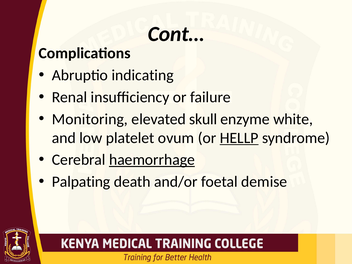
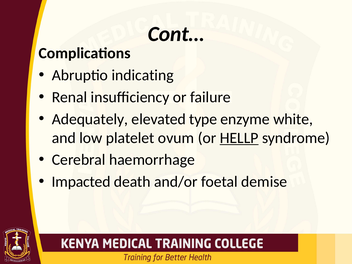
Monitoring: Monitoring -> Adequately
skull: skull -> type
haemorrhage underline: present -> none
Palpating: Palpating -> Impacted
